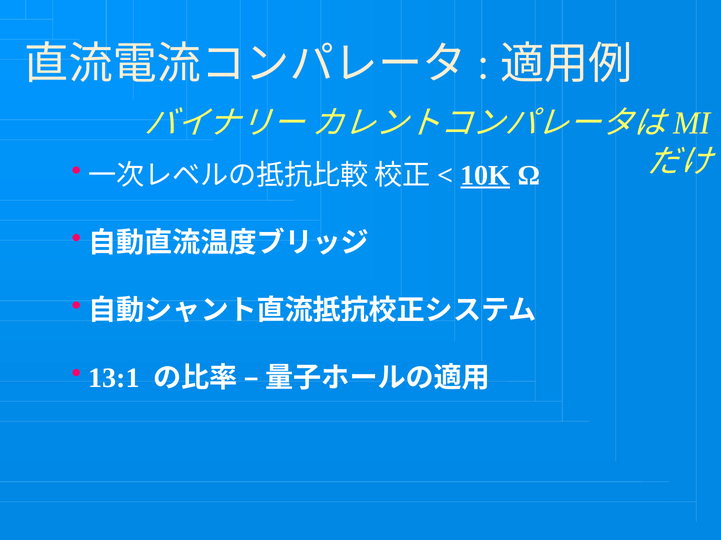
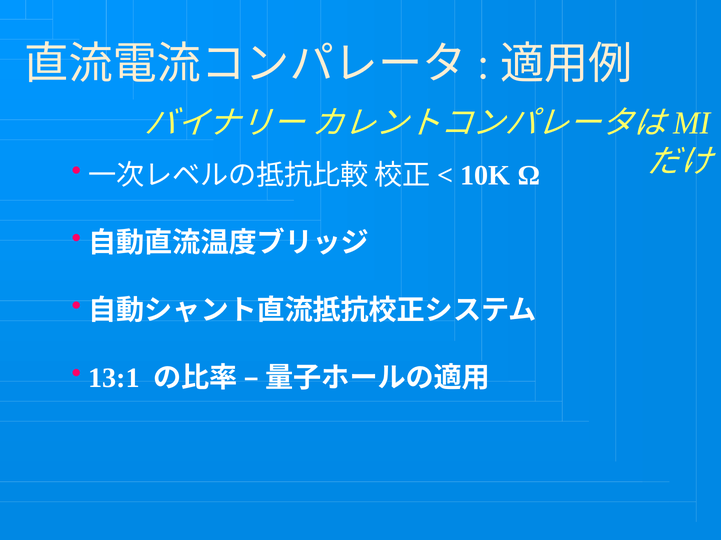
10K underline: present -> none
